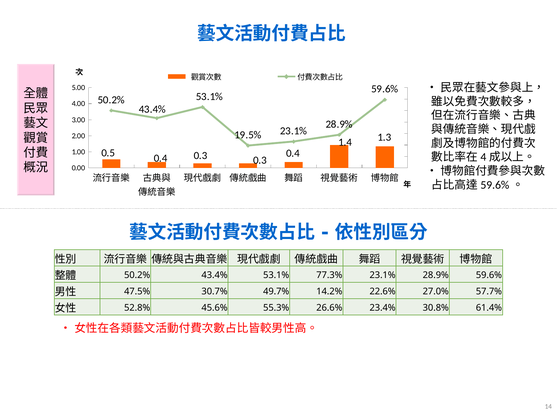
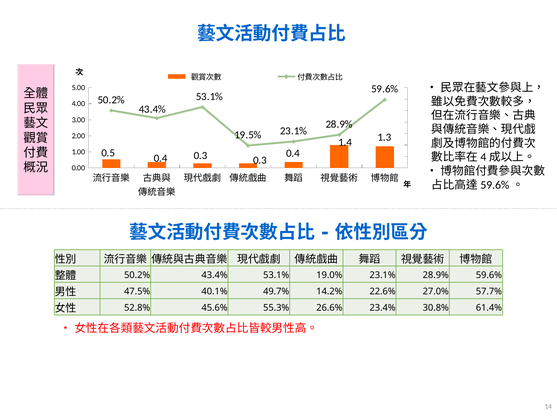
77.3%: 77.3% -> 19.0%
30.7%: 30.7% -> 40.1%
